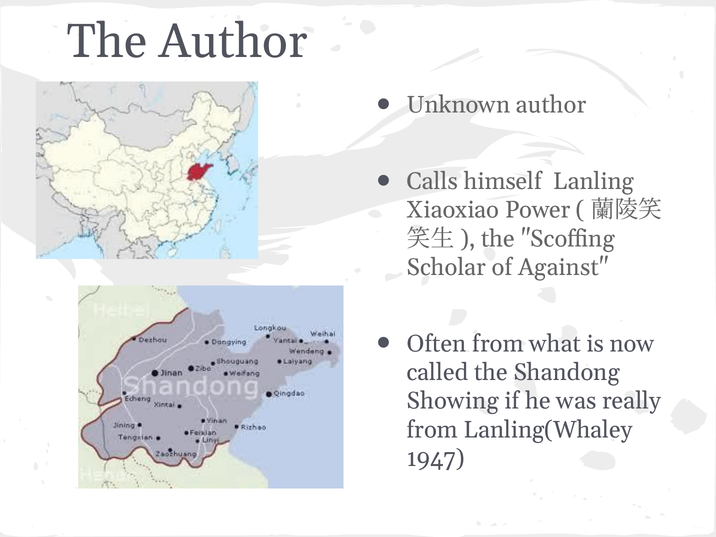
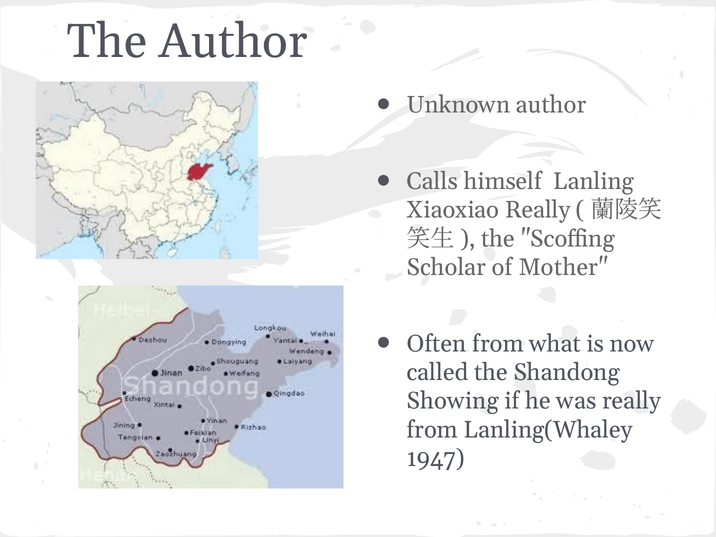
Xiaoxiao Power: Power -> Really
Against: Against -> Mother
